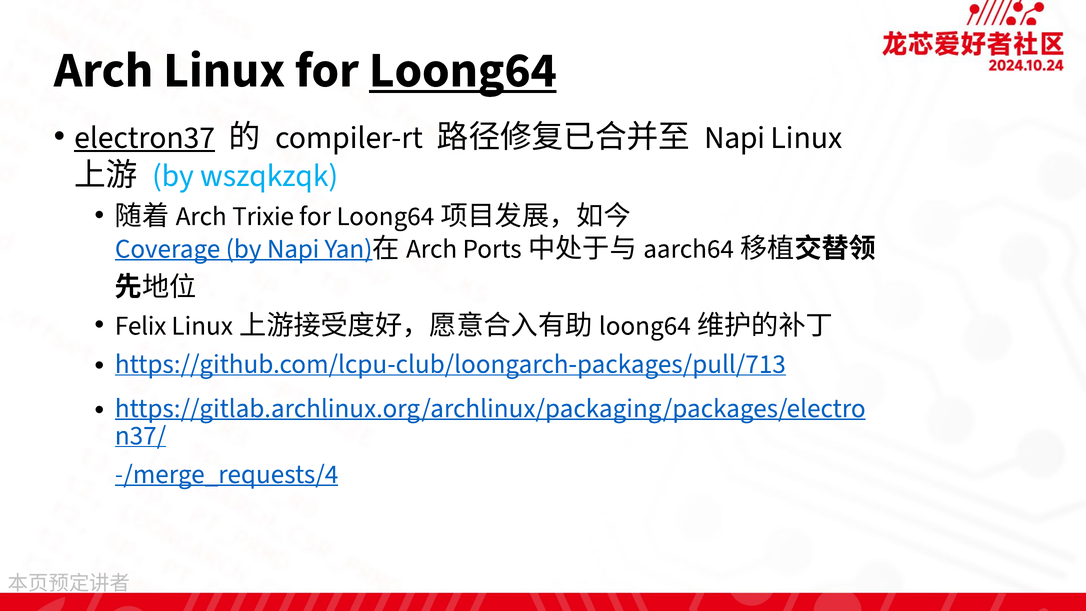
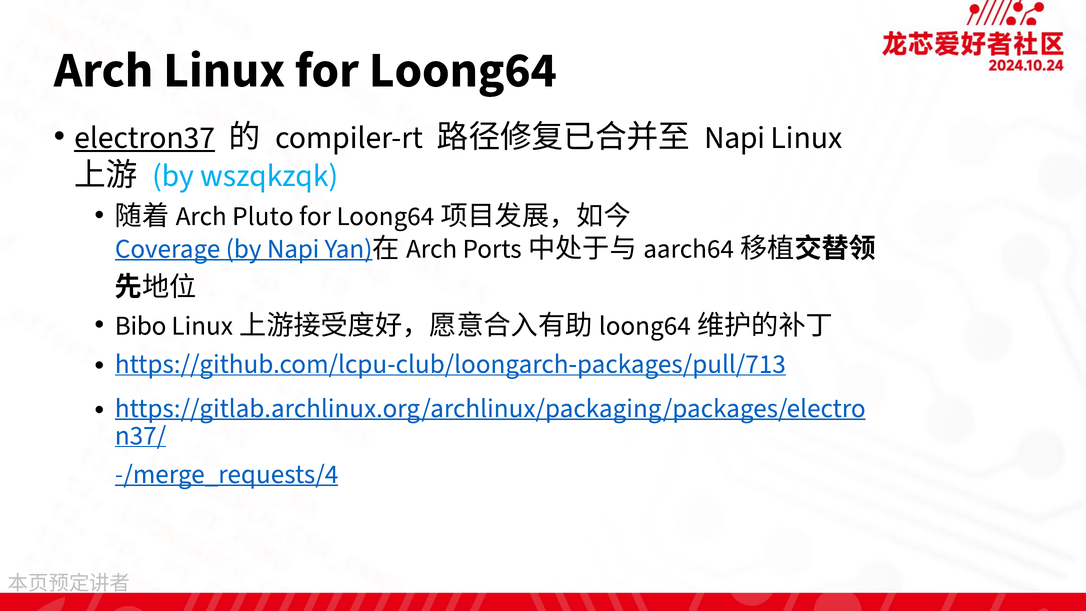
Loong64 underline: present -> none
Trixie: Trixie -> Pluto
Felix: Felix -> Bibo
